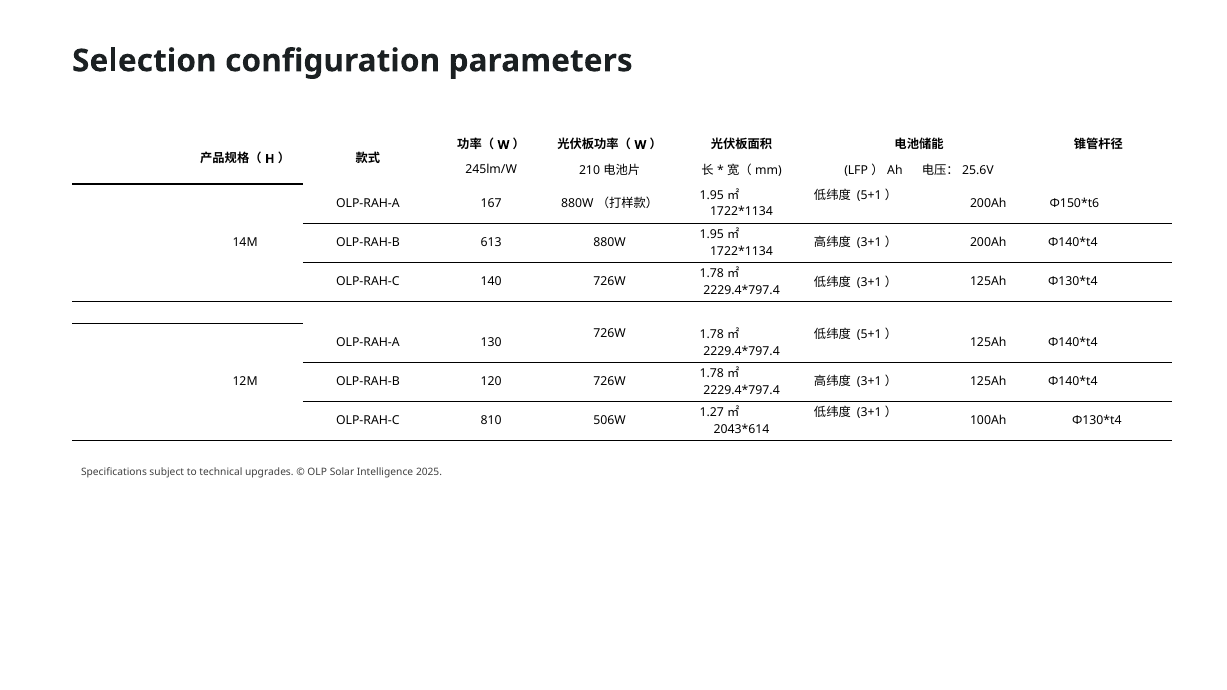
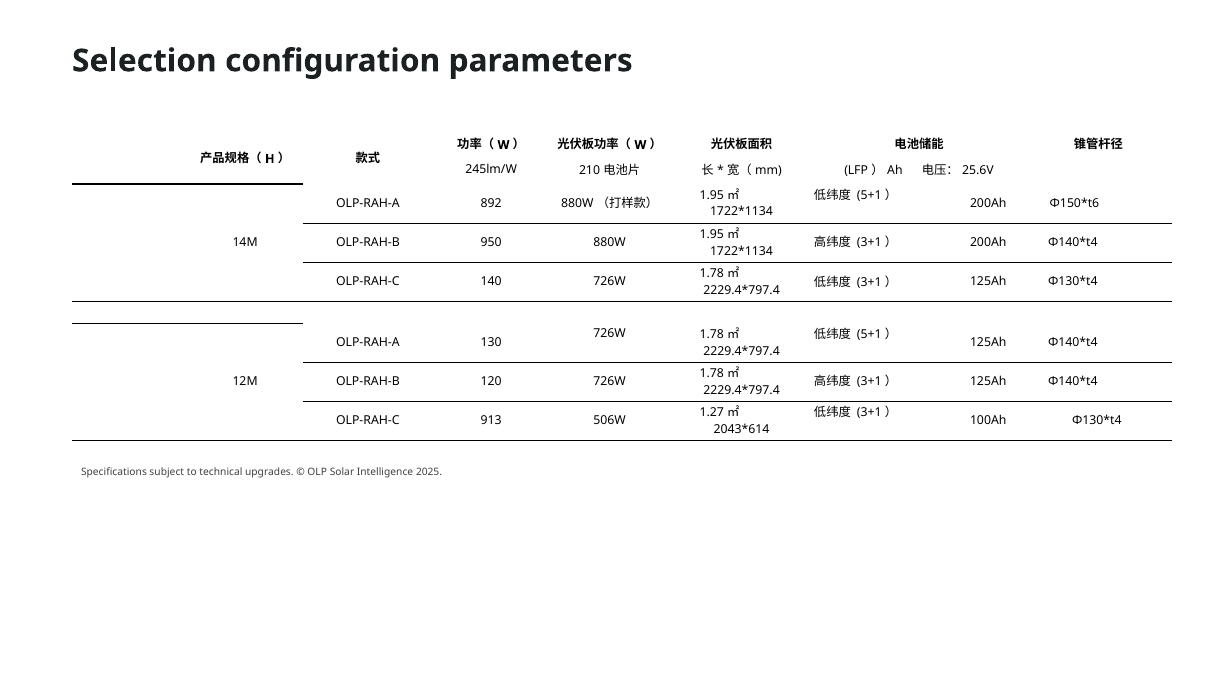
167: 167 -> 892
613: 613 -> 950
810: 810 -> 913
